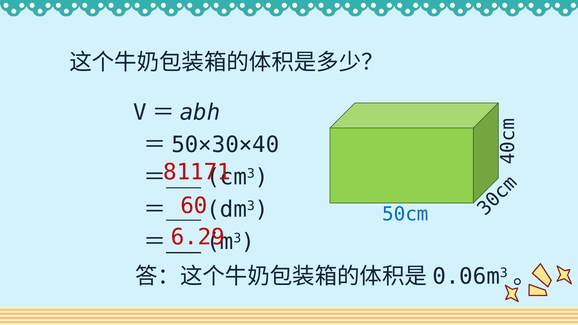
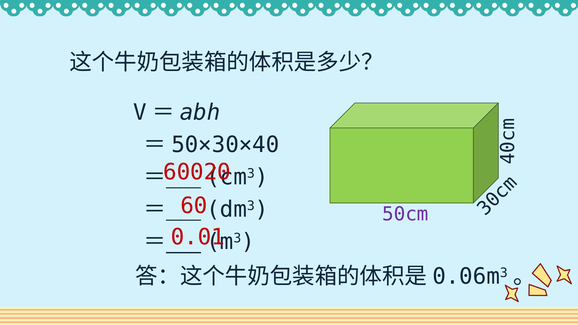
81171: 81171 -> 60020
50cm colour: blue -> purple
6.29: 6.29 -> 0.01
